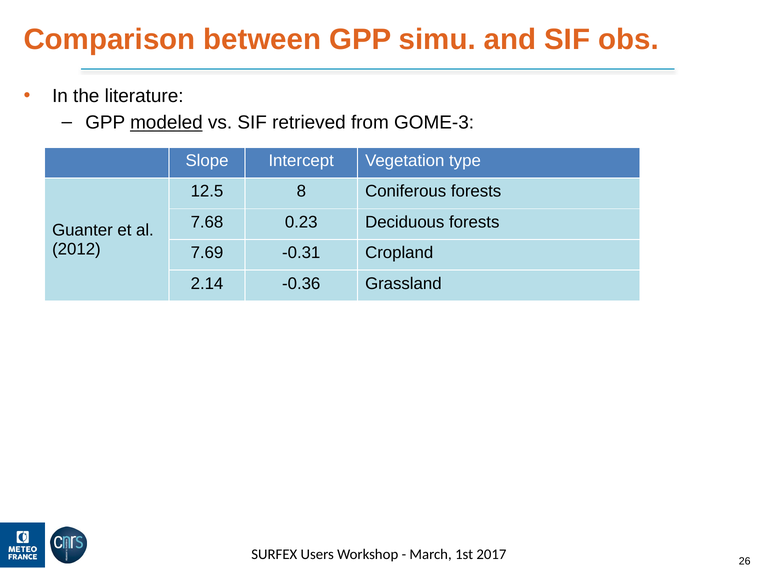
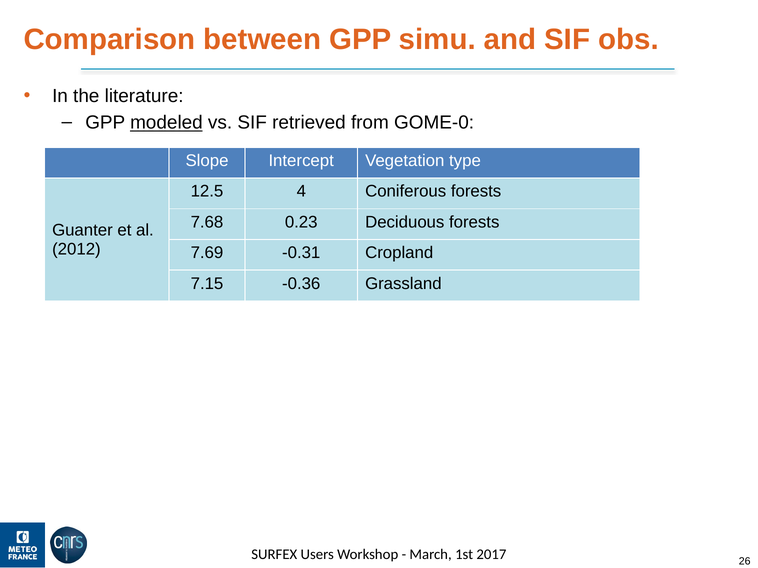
GOME-3: GOME-3 -> GOME-0
8: 8 -> 4
2.14: 2.14 -> 7.15
